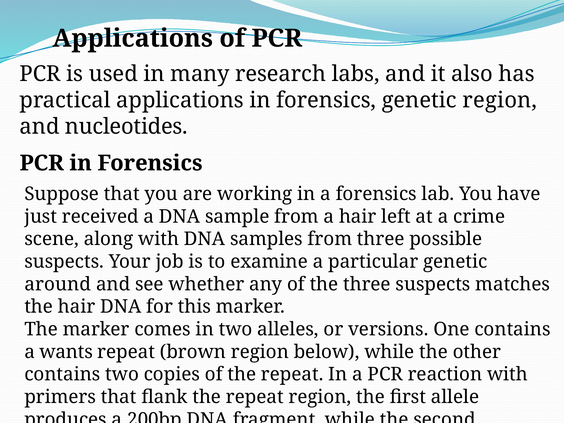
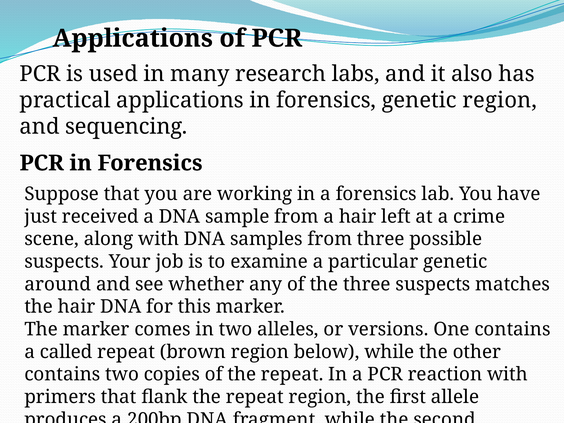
nucleotides: nucleotides -> sequencing
wants: wants -> called
